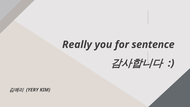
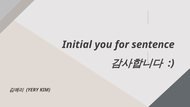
Really: Really -> Initial
